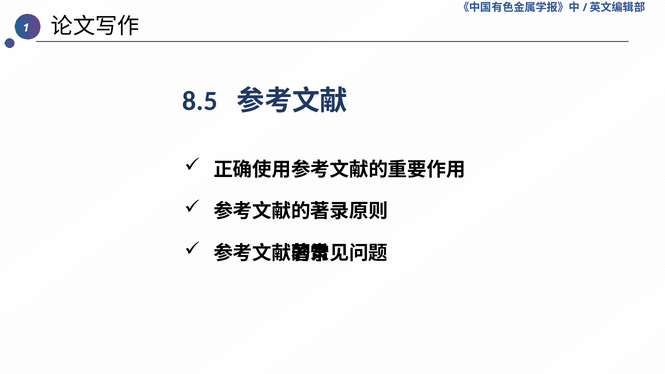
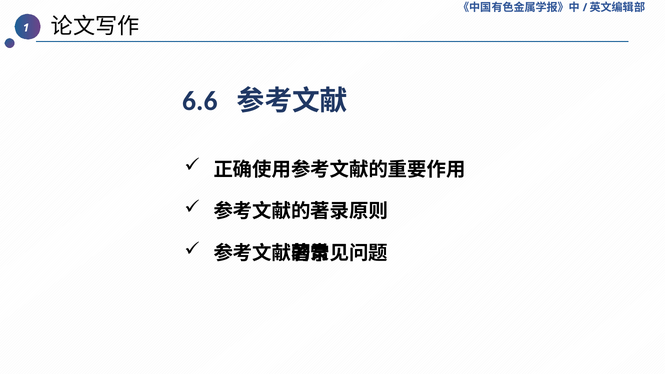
8.5: 8.5 -> 6.6
